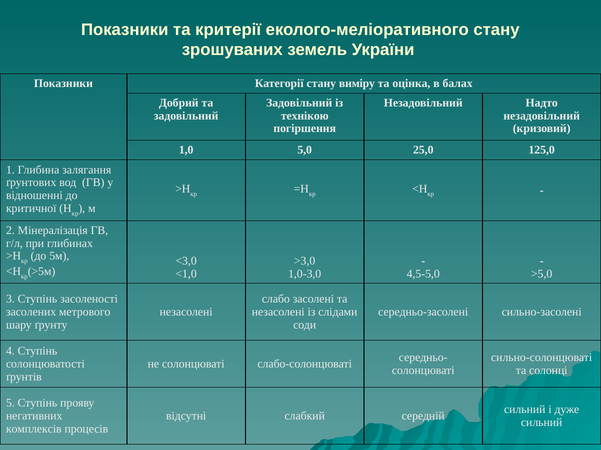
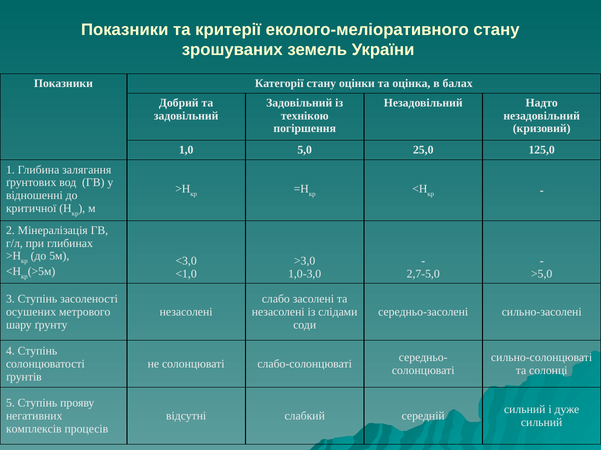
виміру: виміру -> оцінки
4,5-5,0: 4,5-5,0 -> 2,7-5,0
засолених: засолених -> осушених
